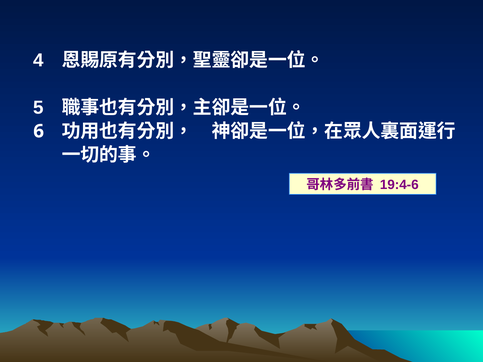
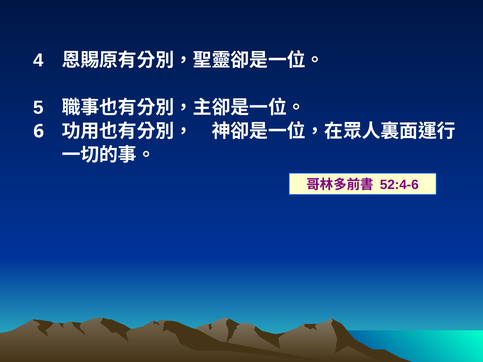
19:4-6: 19:4-6 -> 52:4-6
